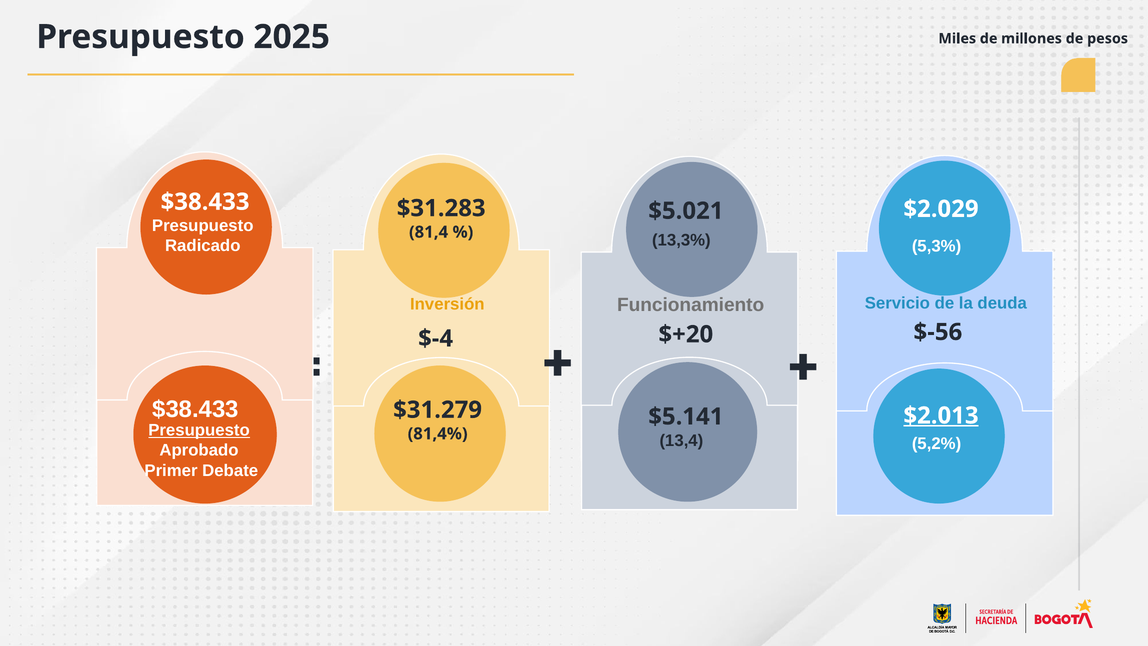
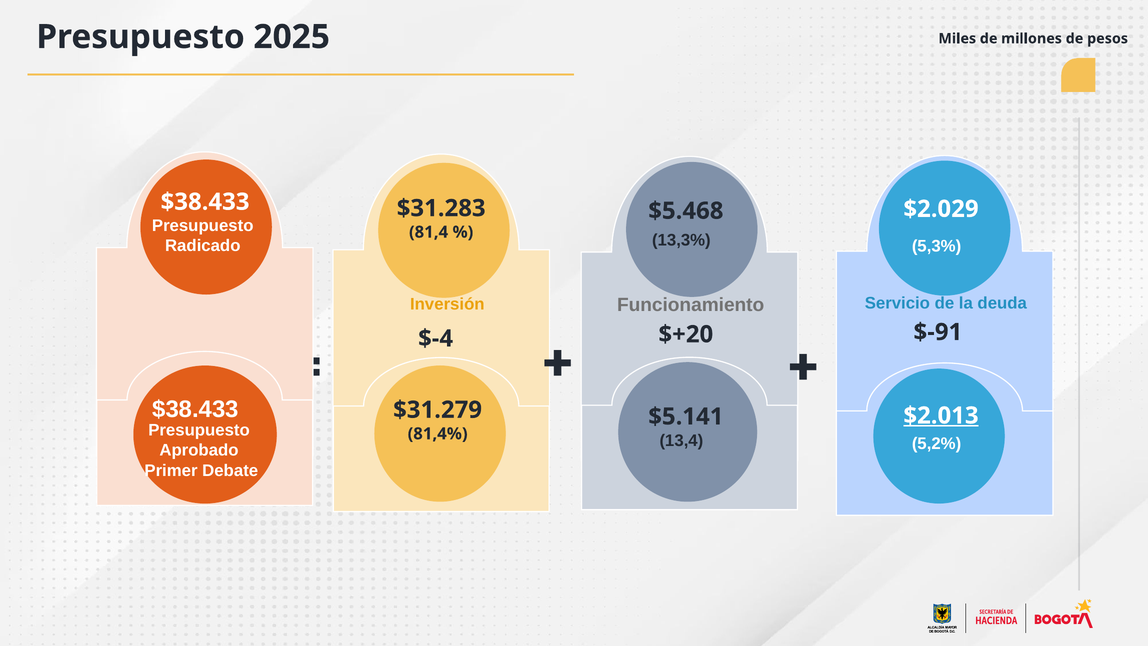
$5.021: $5.021 -> $5.468
$-56: $-56 -> $-91
Presupuesto at (199, 430) underline: present -> none
